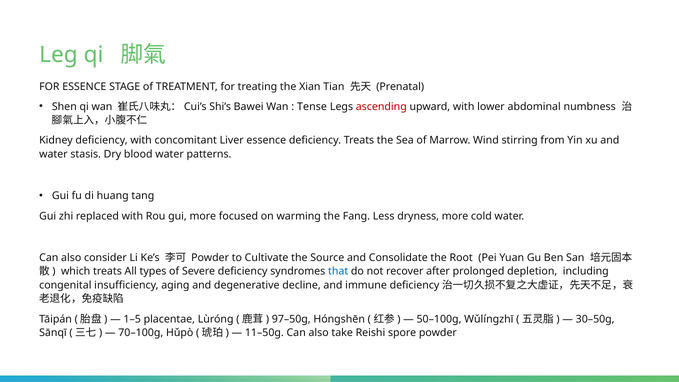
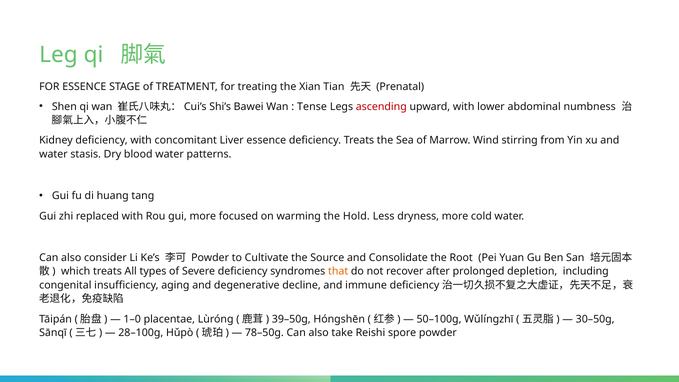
Fang: Fang -> Hold
that colour: blue -> orange
1–5: 1–5 -> 1–0
97–50g: 97–50g -> 39–50g
70–100g: 70–100g -> 28–100g
11–50g: 11–50g -> 78–50g
